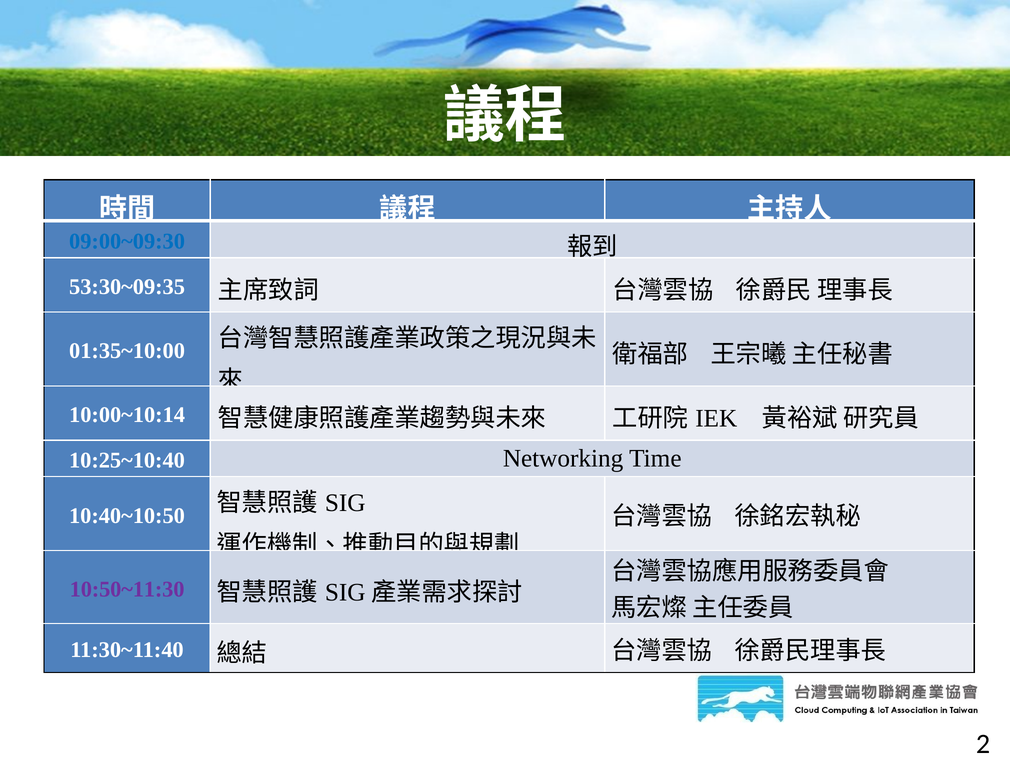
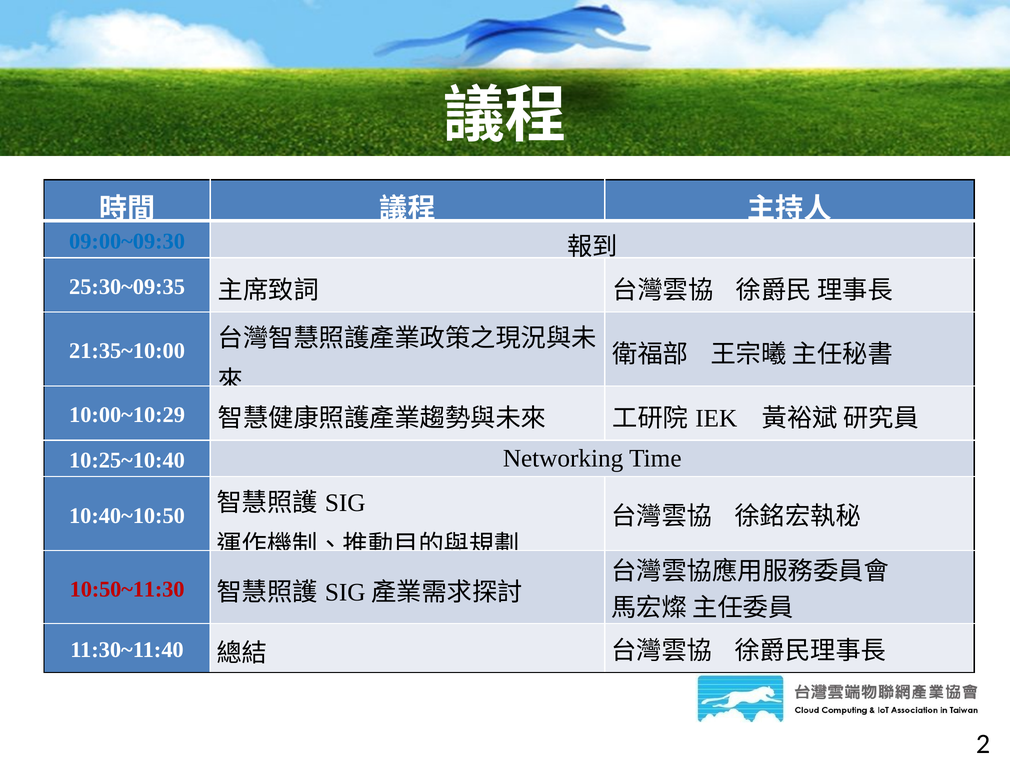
53:30~09:35: 53:30~09:35 -> 25:30~09:35
01:35~10:00: 01:35~10:00 -> 21:35~10:00
10:00~10:14: 10:00~10:14 -> 10:00~10:29
10:50~11:30 colour: purple -> red
